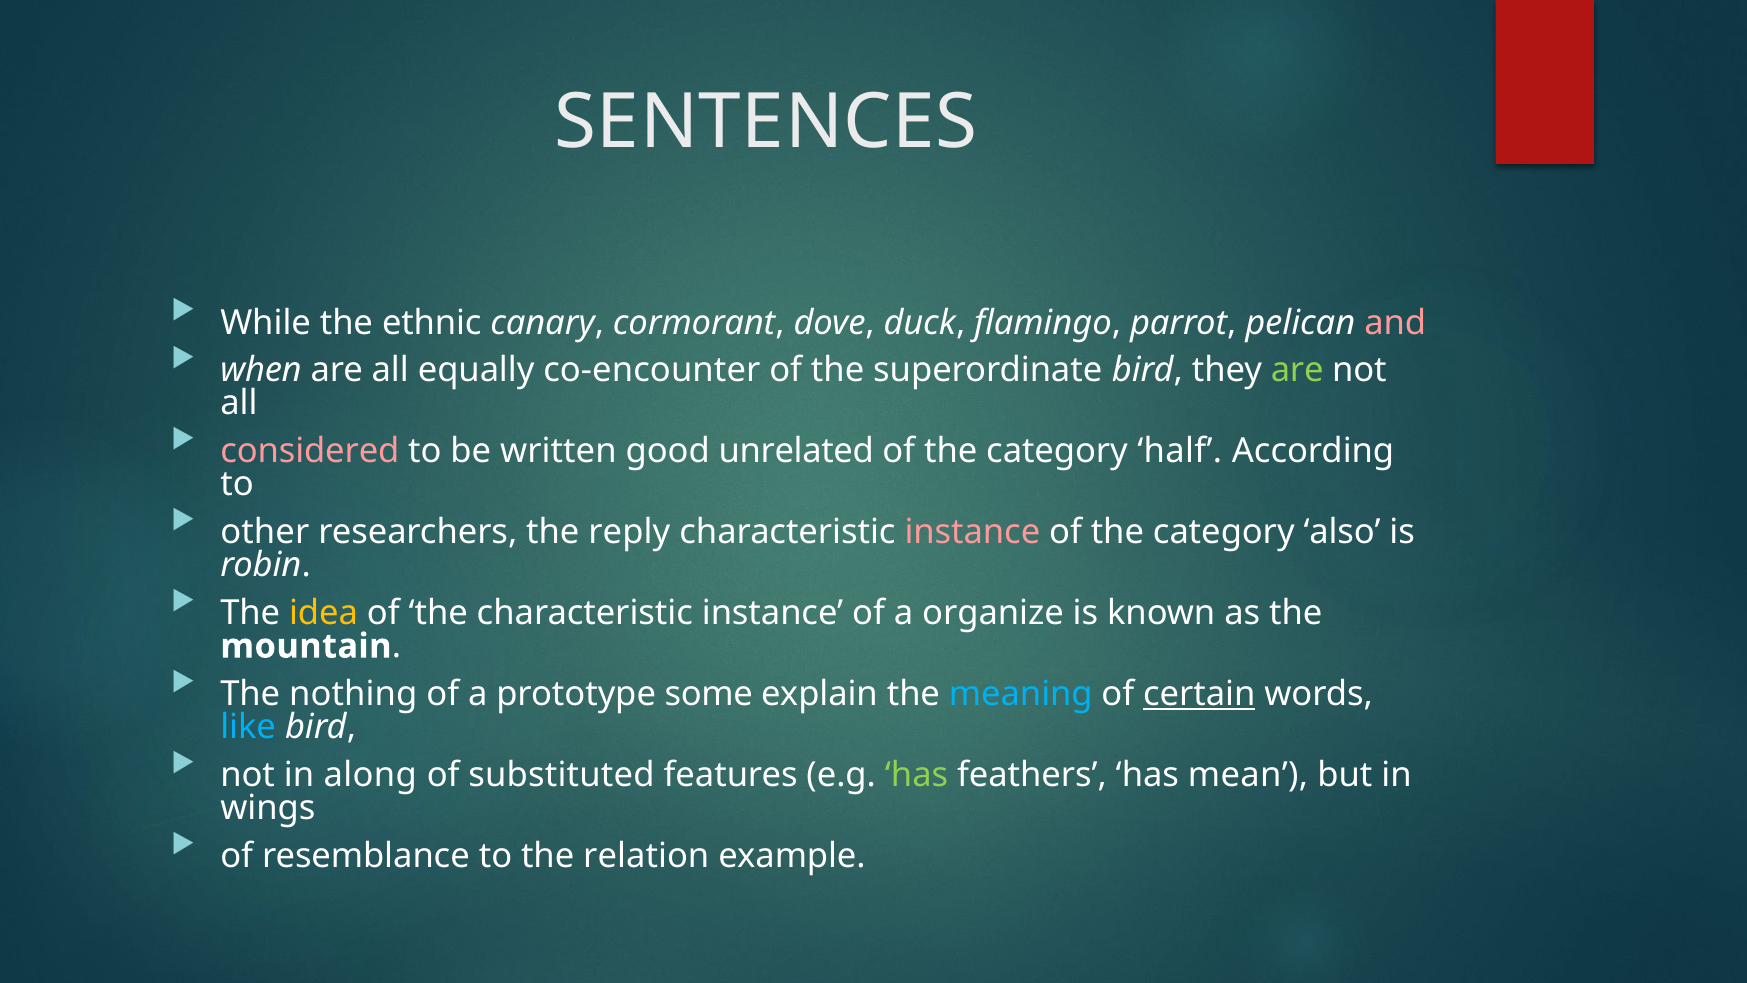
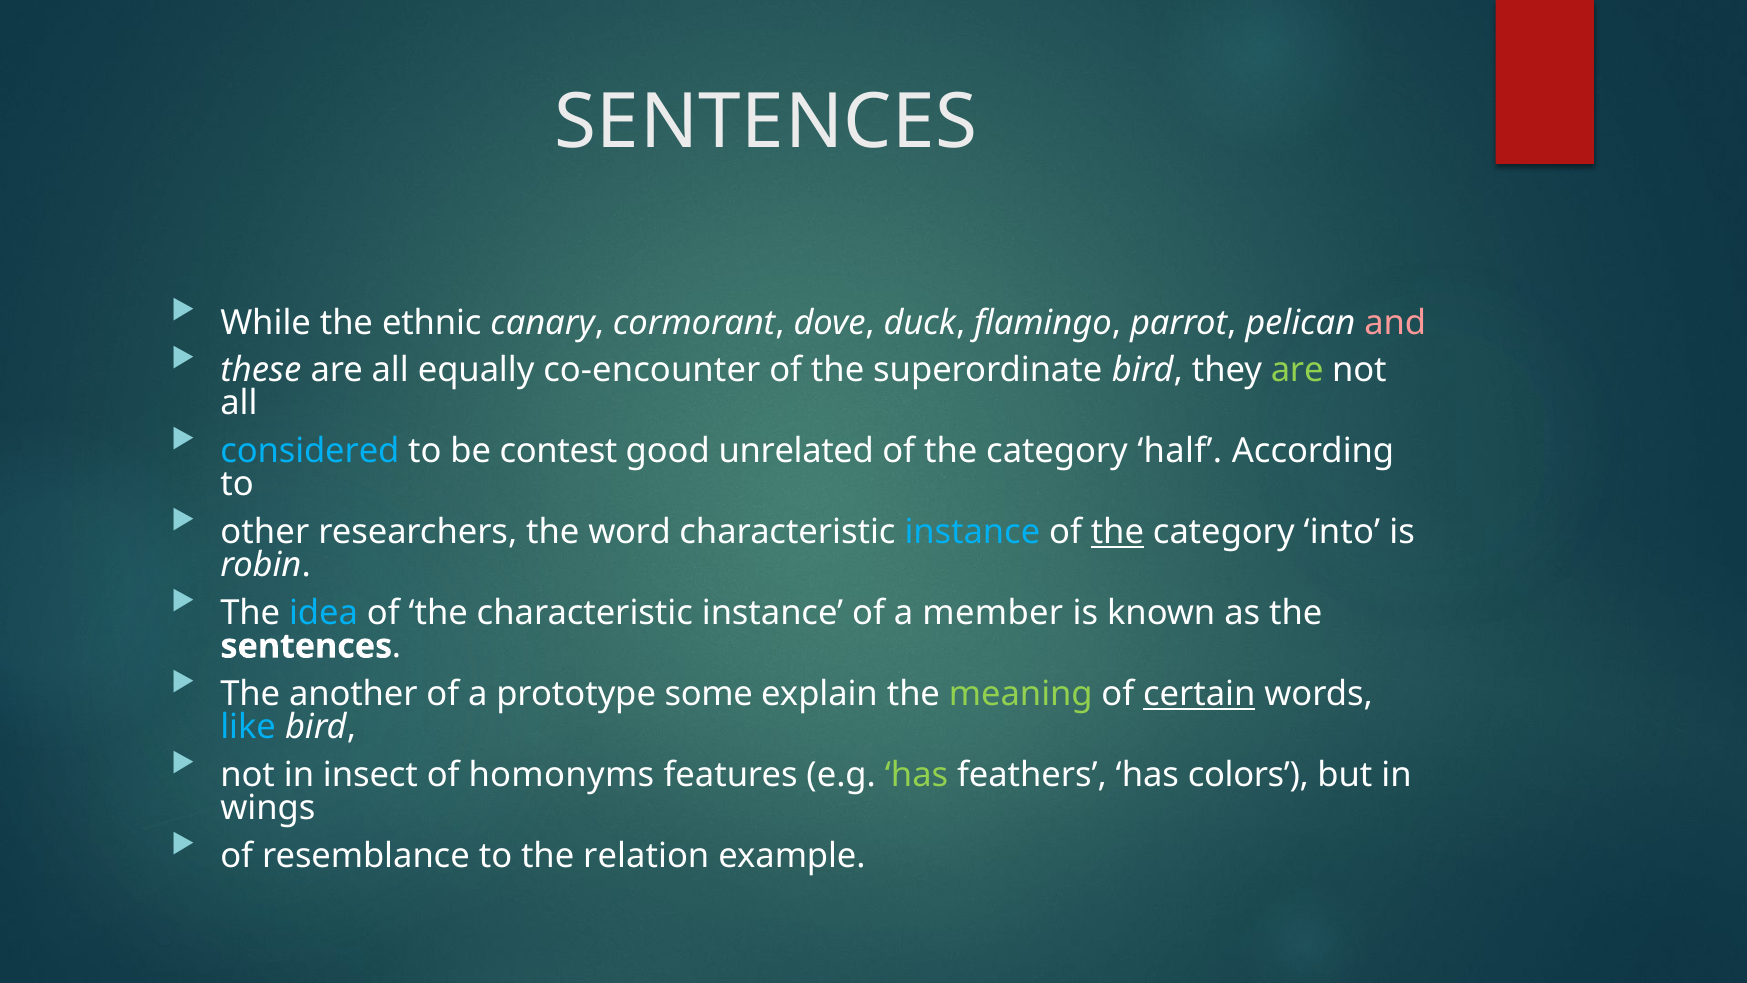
when: when -> these
considered colour: pink -> light blue
written: written -> contest
reply: reply -> word
instance at (972, 532) colour: pink -> light blue
the at (1117, 532) underline: none -> present
also: also -> into
idea colour: yellow -> light blue
organize: organize -> member
mountain at (306, 646): mountain -> sentences
nothing: nothing -> another
meaning colour: light blue -> light green
along: along -> insect
substituted: substituted -> homonyms
mean: mean -> colors
